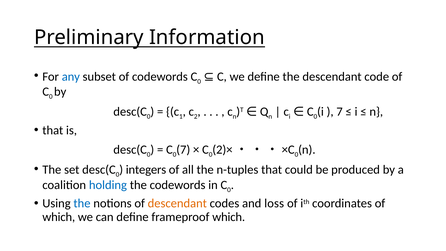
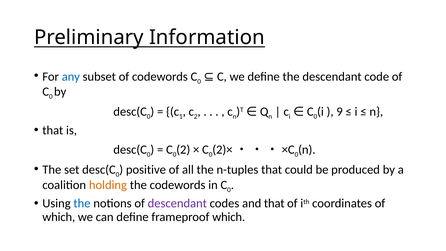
7 at (340, 112): 7 -> 9
7 at (183, 150): 7 -> 2
integers: integers -> positive
holding colour: blue -> orange
descendant at (177, 203) colour: orange -> purple
and loss: loss -> that
